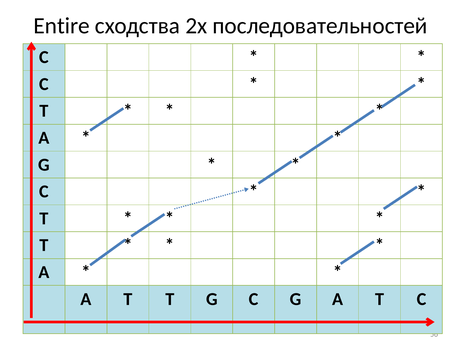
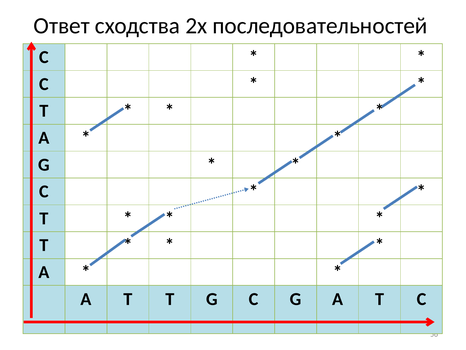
Entire: Entire -> Ответ
